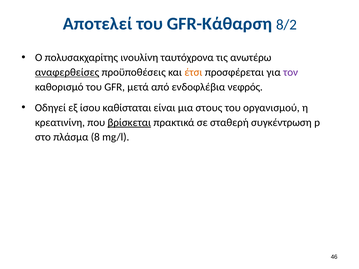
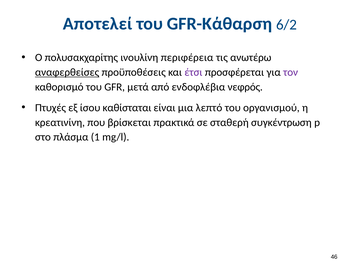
8/2: 8/2 -> 6/2
ταυτόχρονα: ταυτόχρονα -> περιφέρεια
έτσι colour: orange -> purple
Οδηγεί: Οδηγεί -> Πτυχές
στους: στους -> λεπτό
βρίσκεται underline: present -> none
8: 8 -> 1
